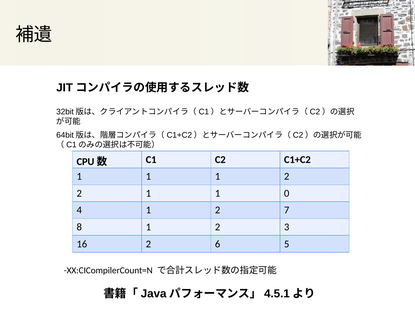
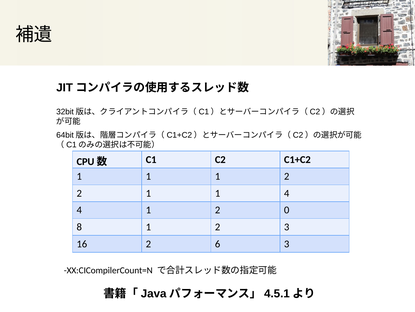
1 0: 0 -> 4
7: 7 -> 0
6 5: 5 -> 3
